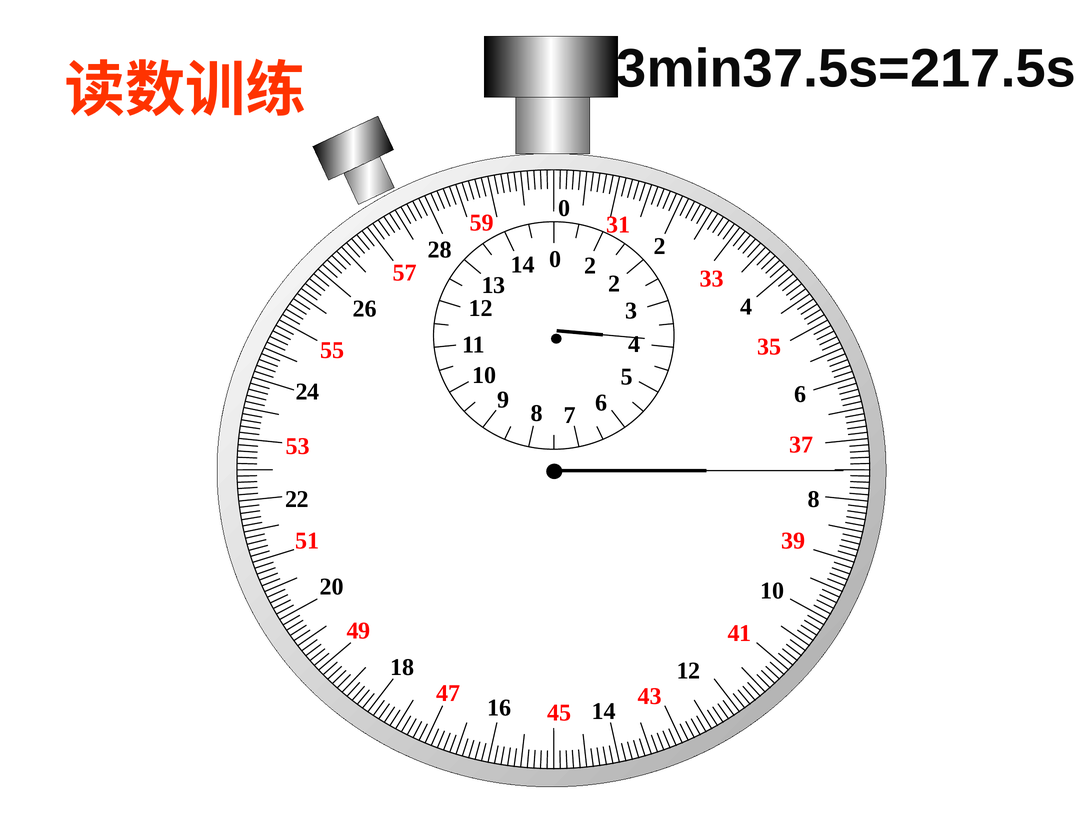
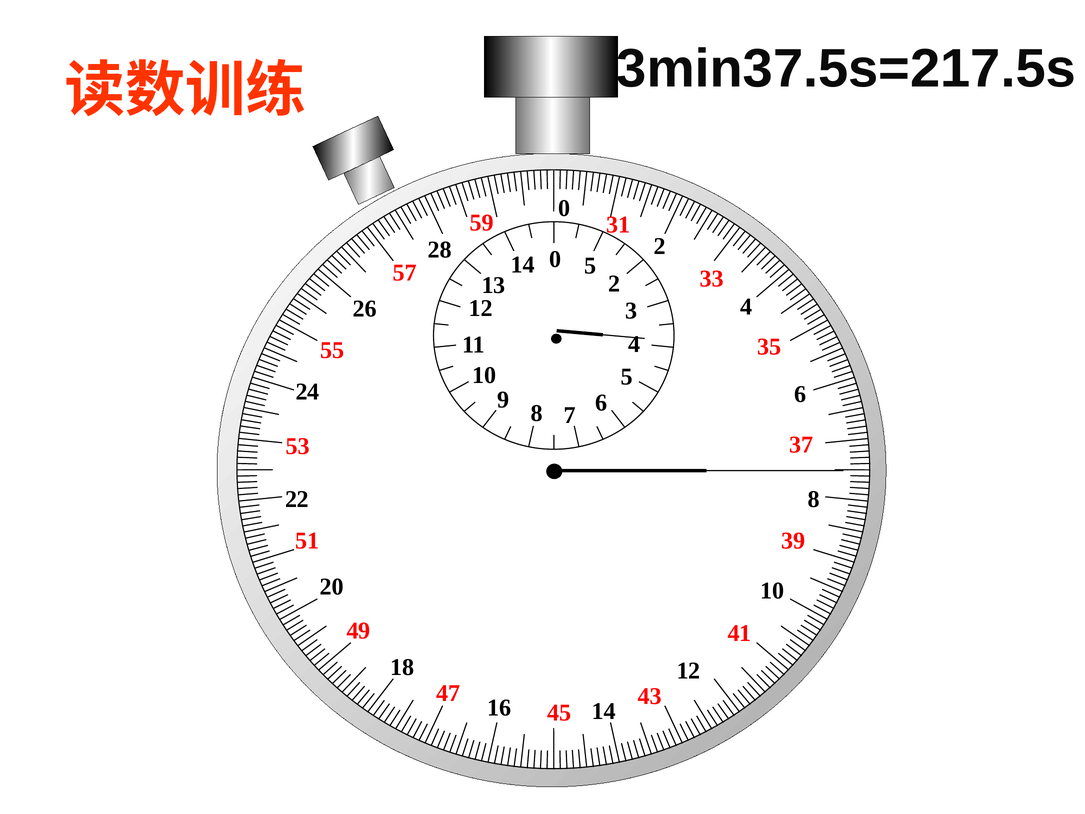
0 2: 2 -> 5
